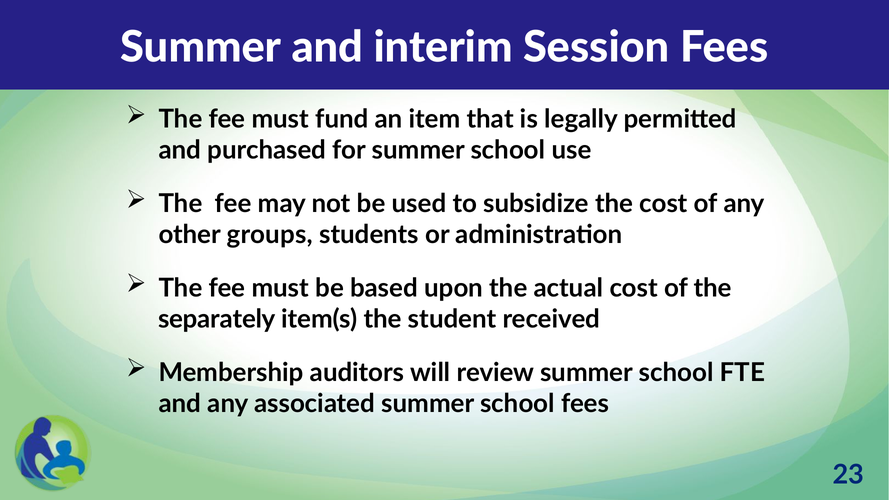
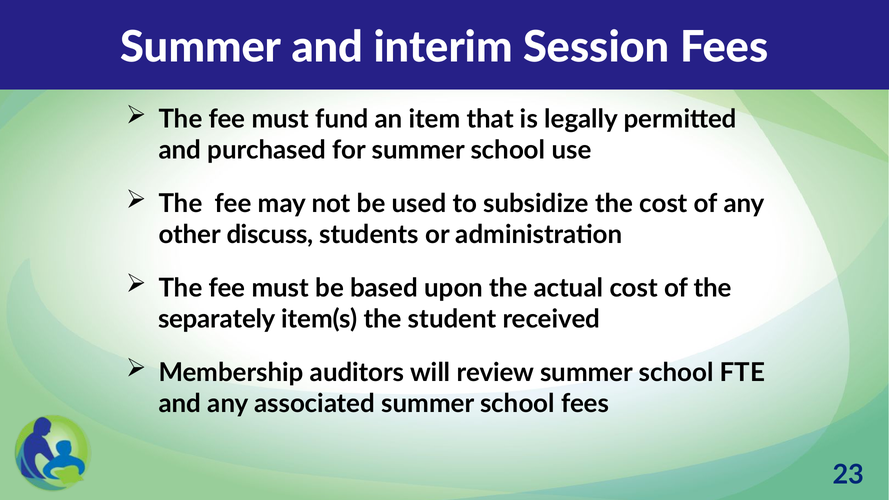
groups: groups -> discuss
